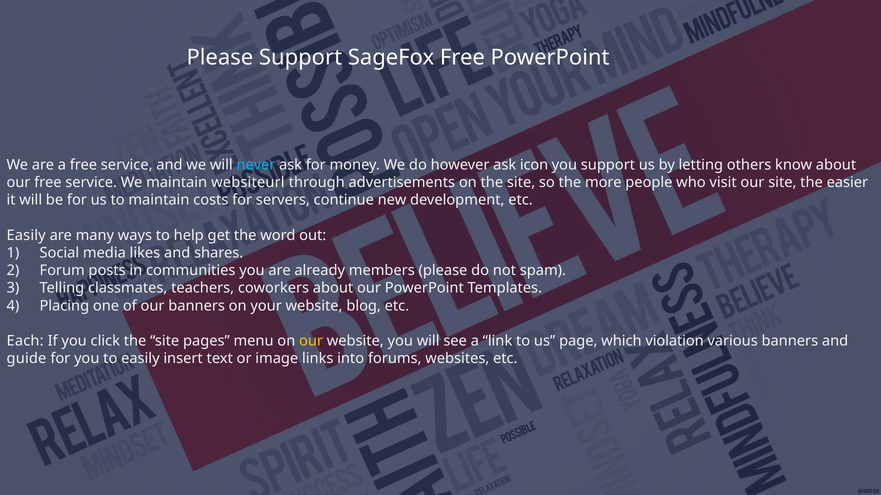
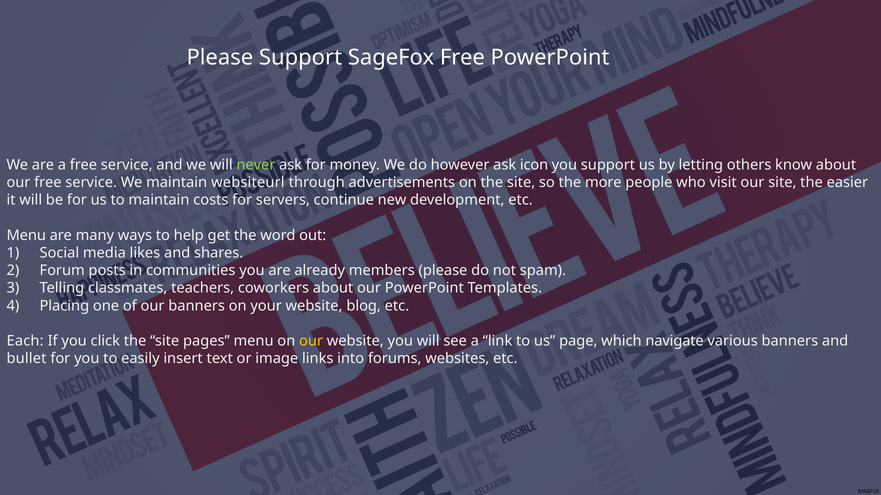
never colour: light blue -> light green
Easily at (26, 236): Easily -> Menu
violation: violation -> navigate
guide: guide -> bullet
